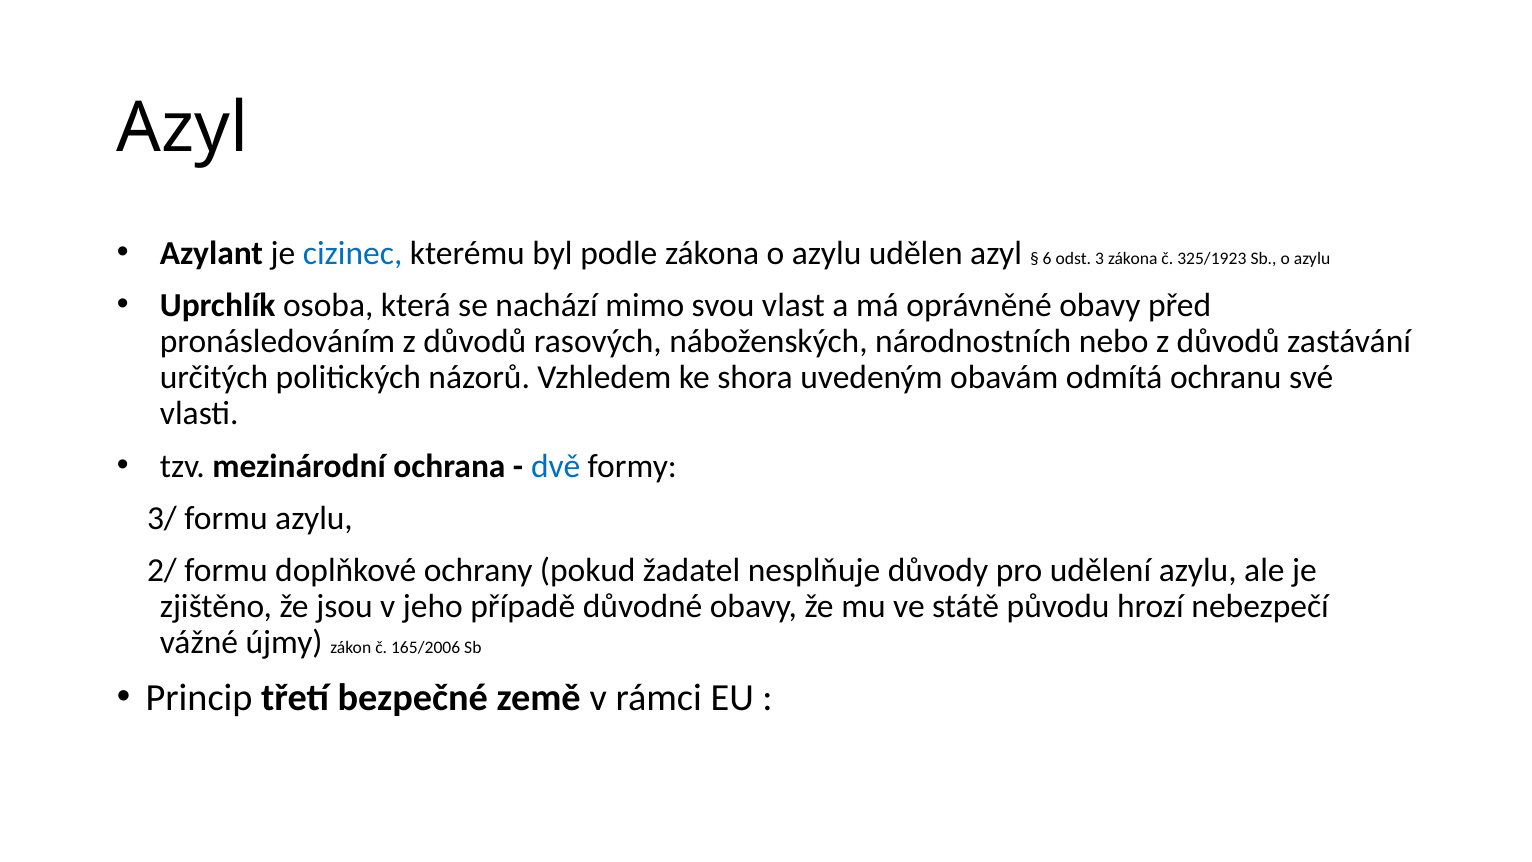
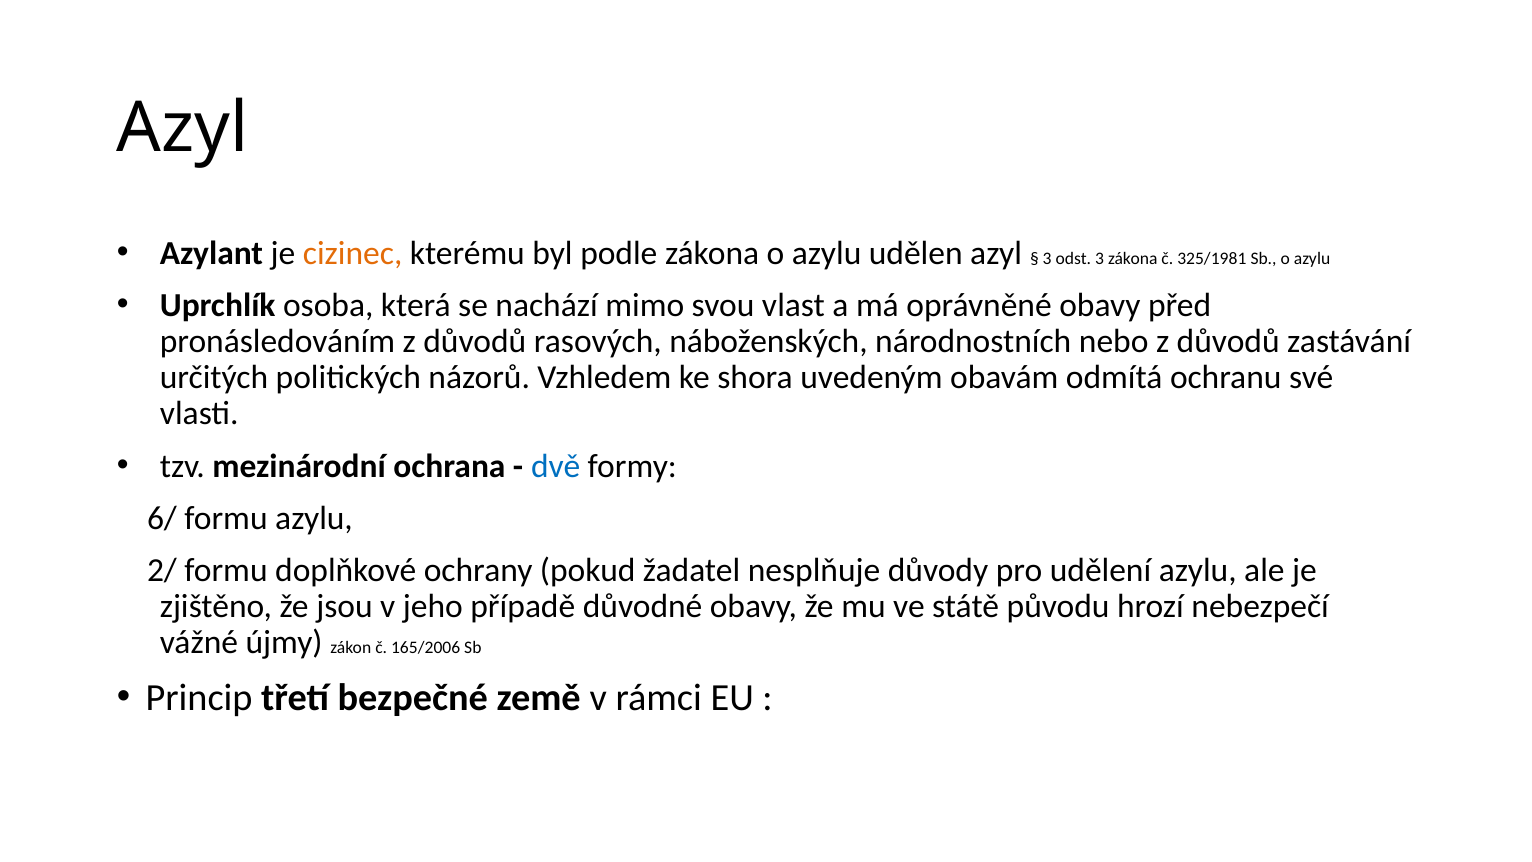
cizinec colour: blue -> orange
6 at (1047, 258): 6 -> 3
325/1923: 325/1923 -> 325/1981
3/: 3/ -> 6/
